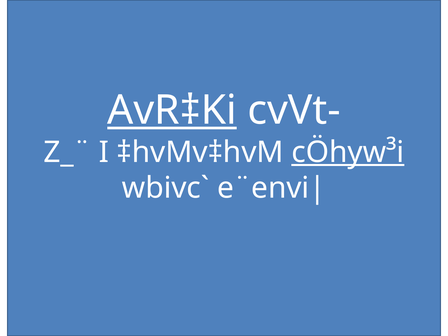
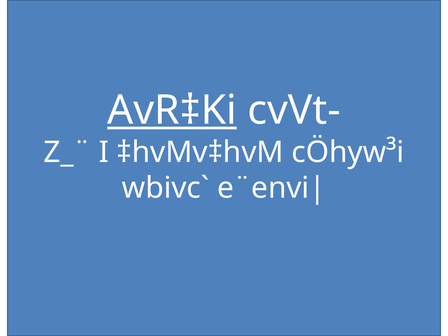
cÖhyw³i underline: present -> none
